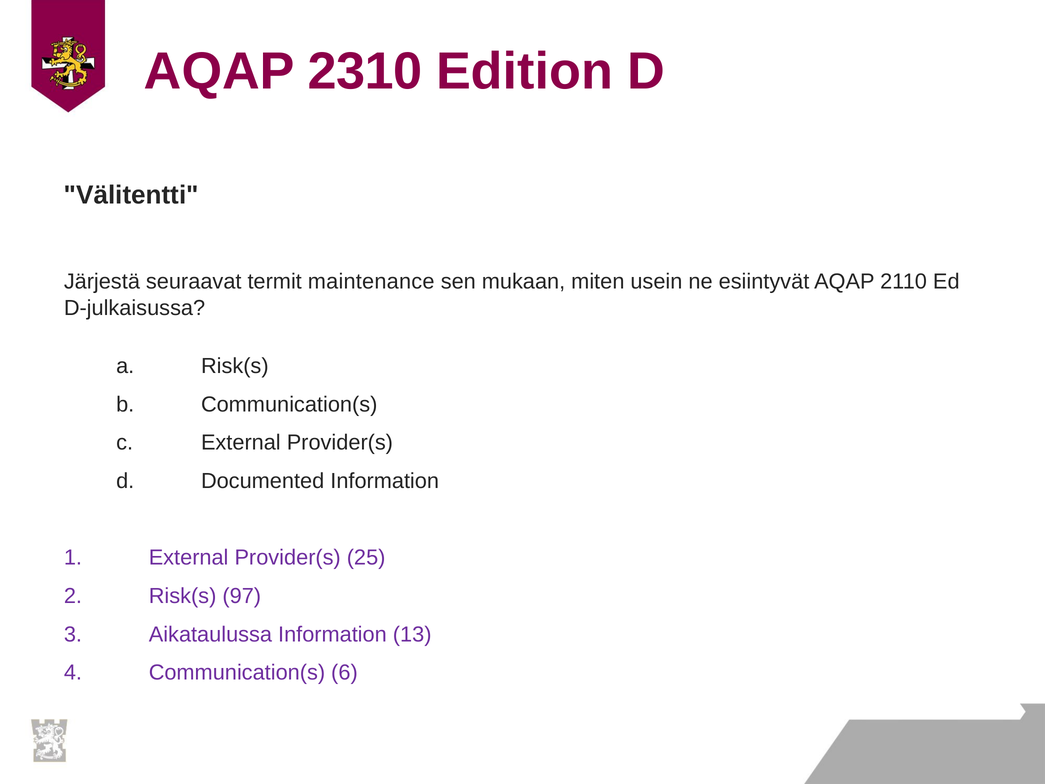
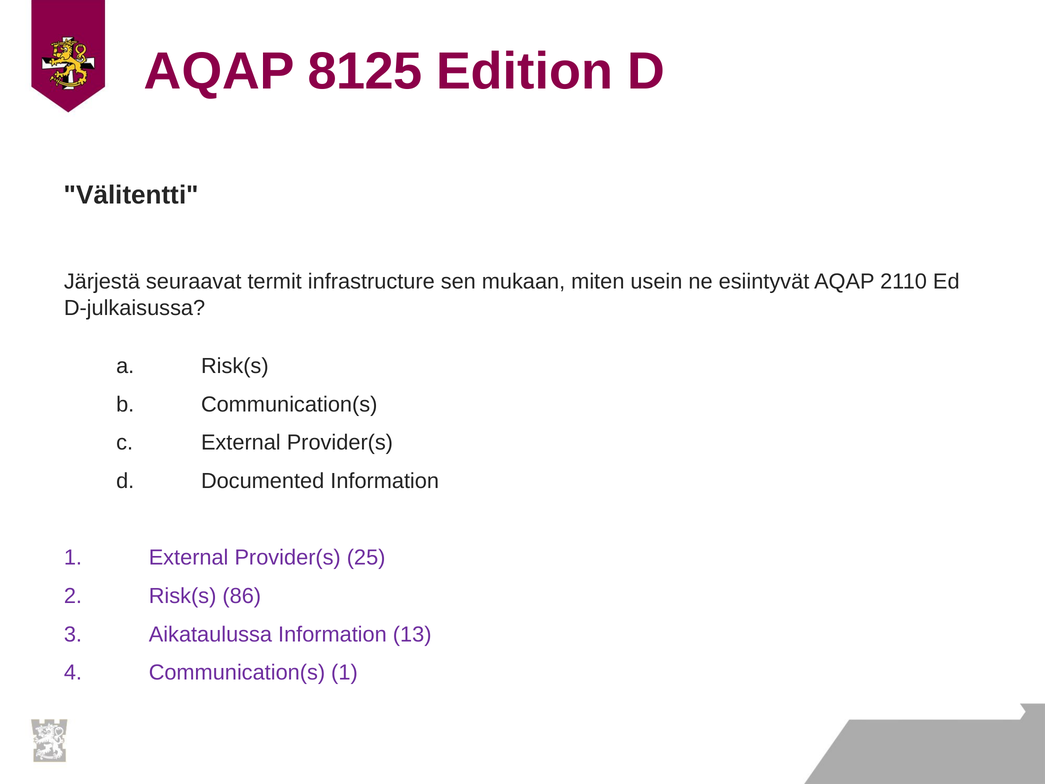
2310: 2310 -> 8125
maintenance: maintenance -> infrastructure
97: 97 -> 86
Communication(s 6: 6 -> 1
